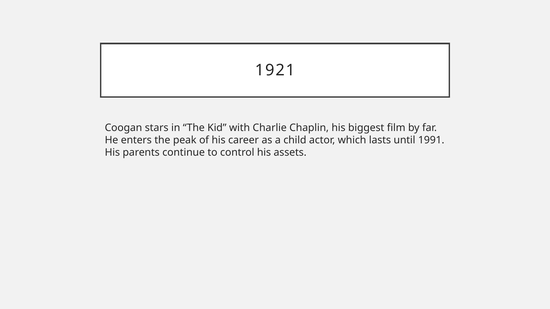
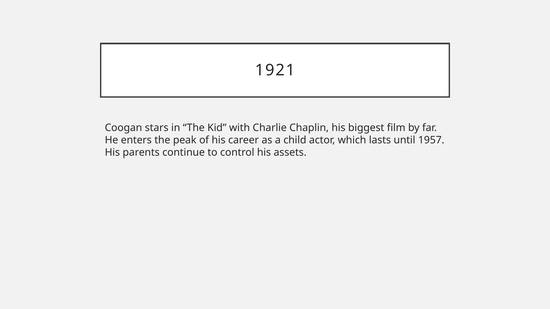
1991: 1991 -> 1957
